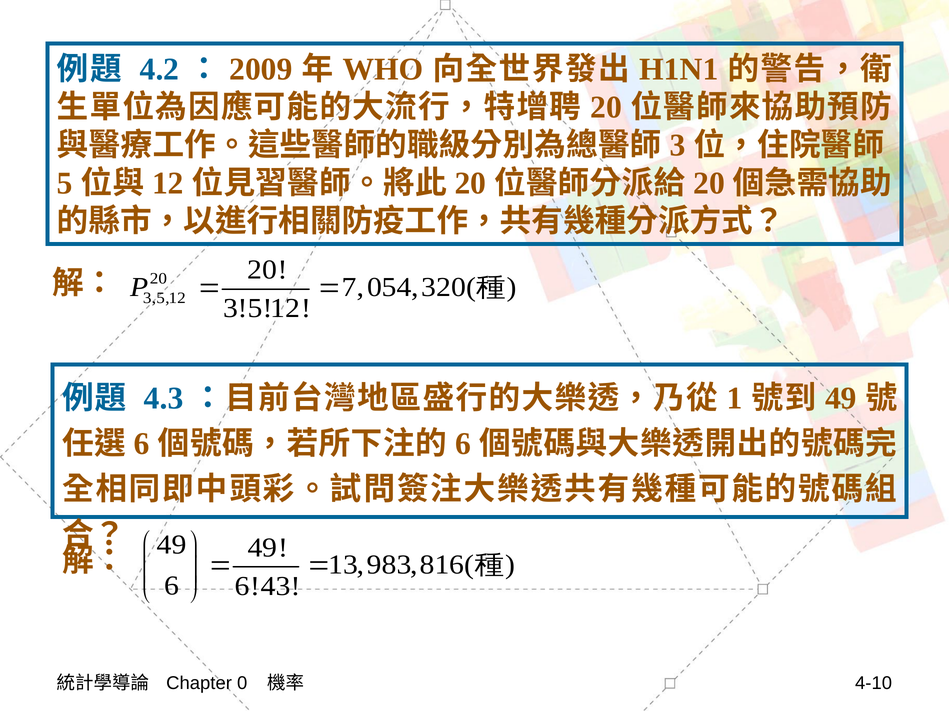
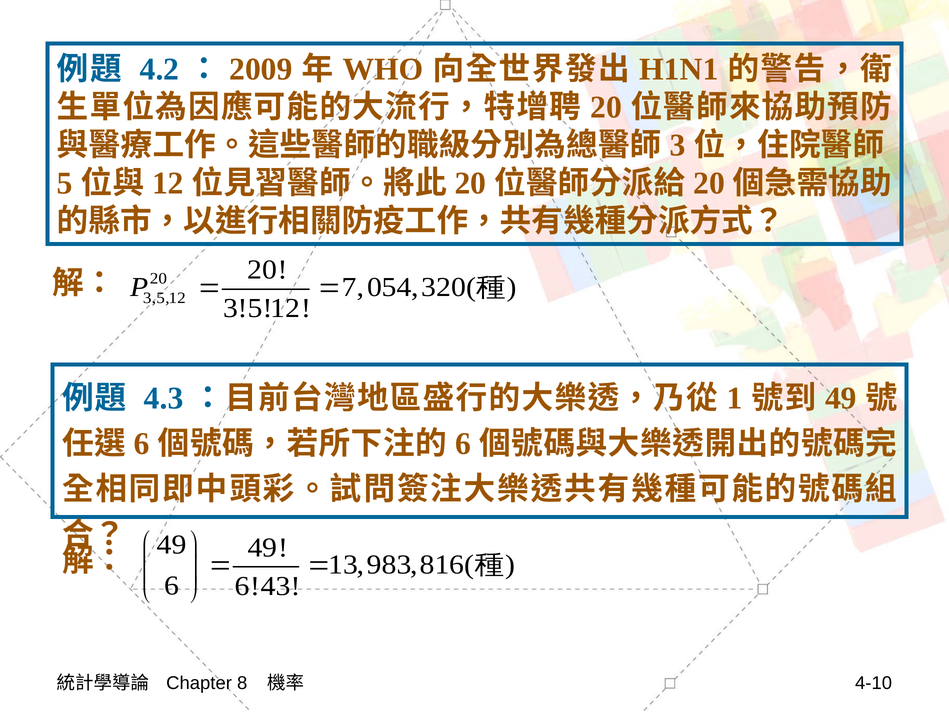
0: 0 -> 8
